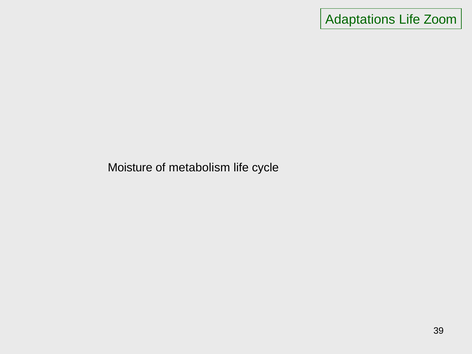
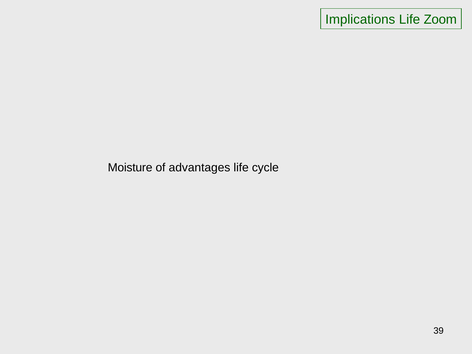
Adaptations: Adaptations -> Implications
metabolism: metabolism -> advantages
